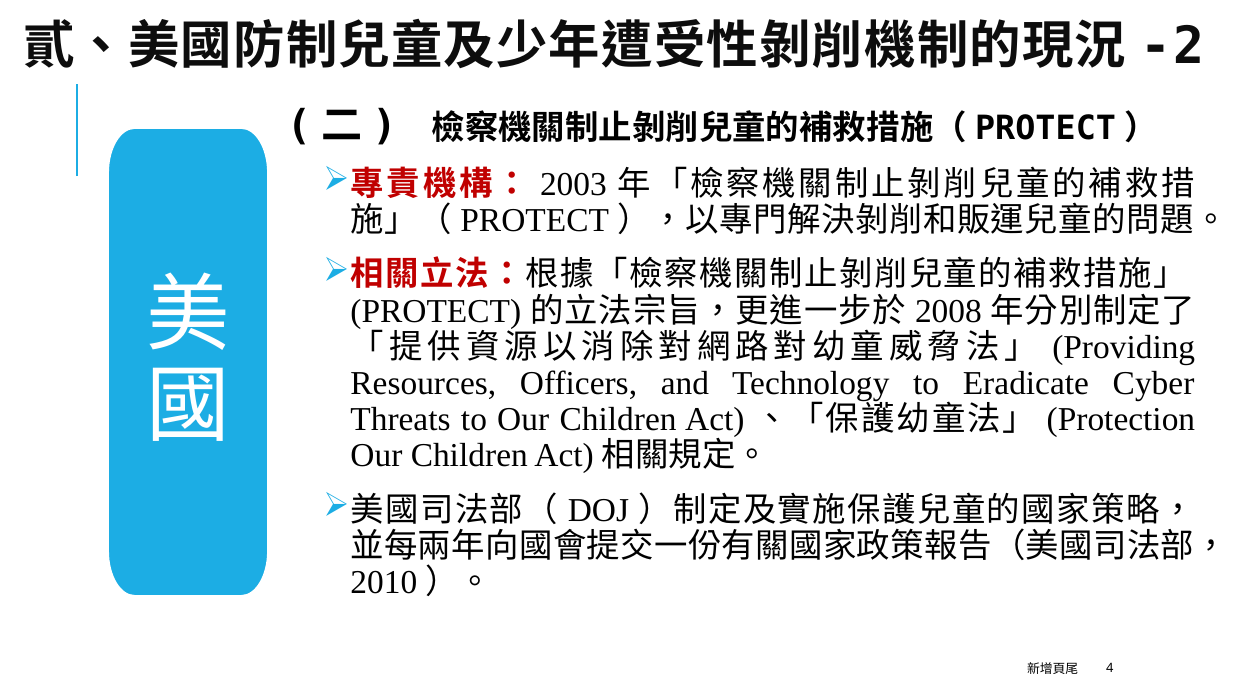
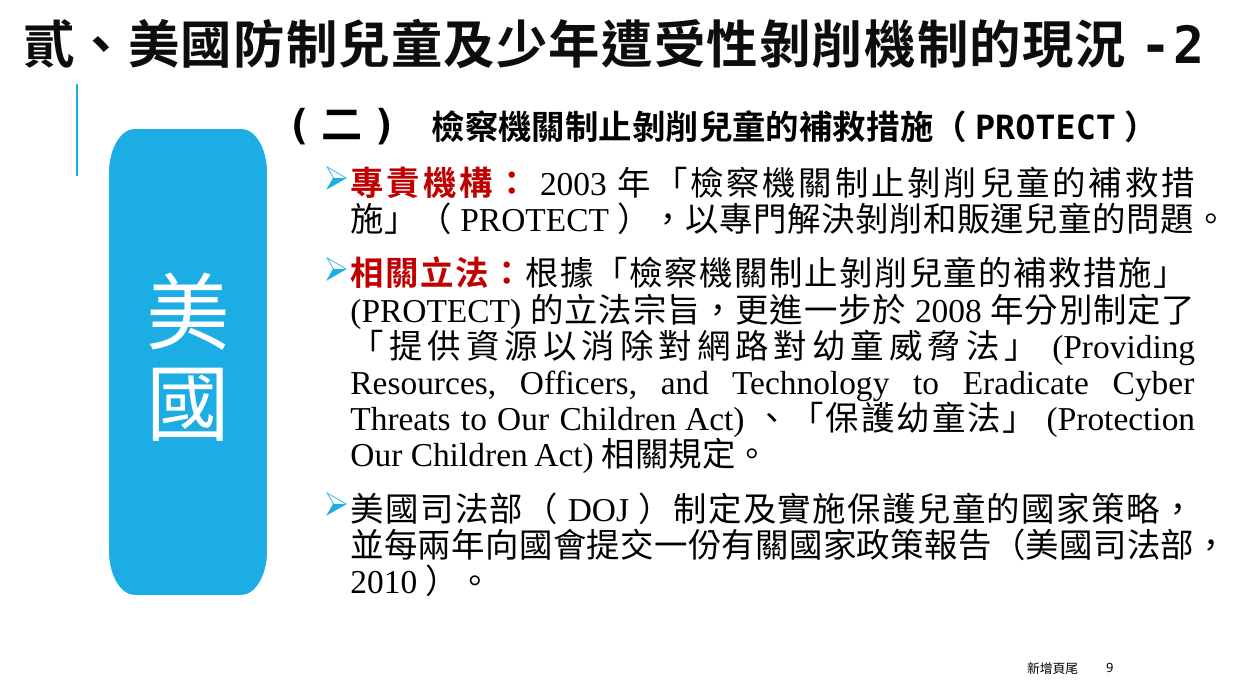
4: 4 -> 9
